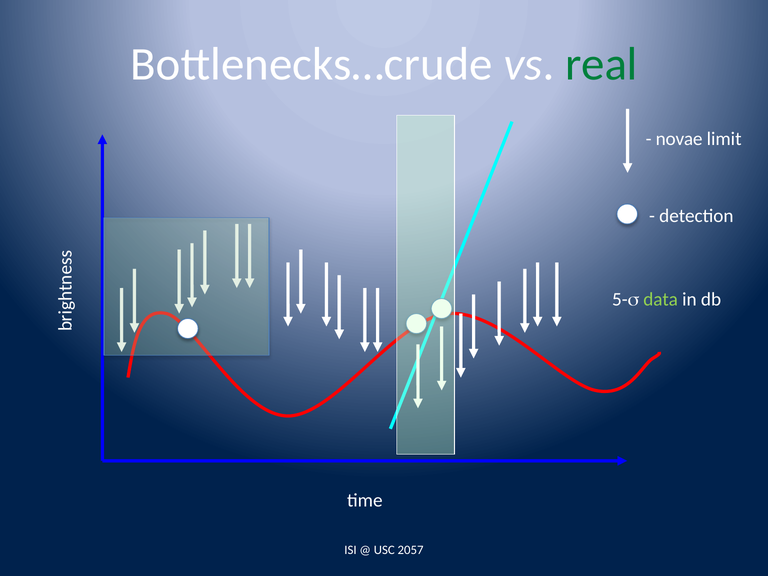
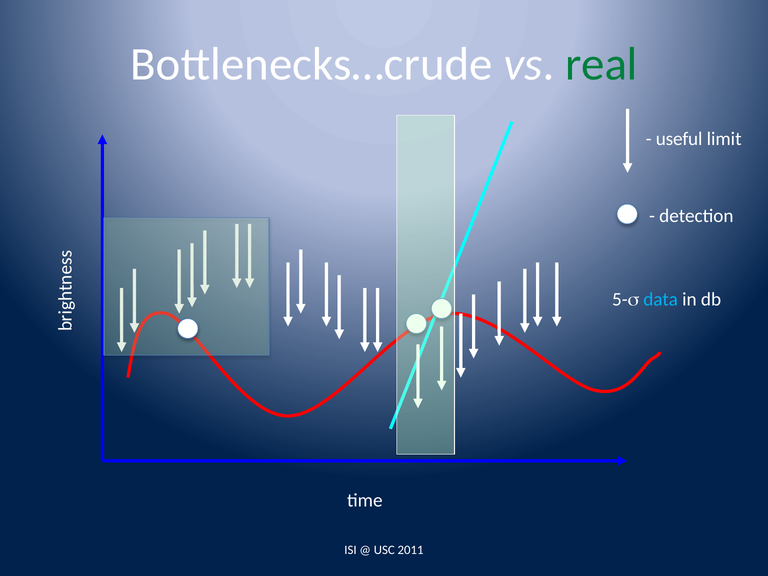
novae: novae -> useful
data colour: light green -> light blue
2057: 2057 -> 2011
